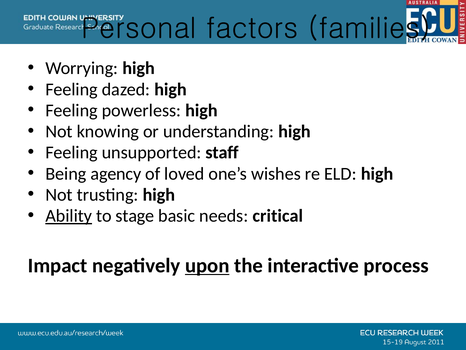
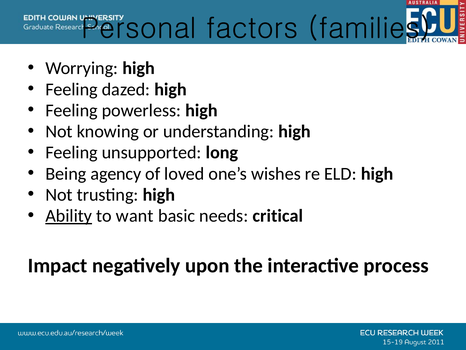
staff: staff -> long
stage: stage -> want
upon underline: present -> none
